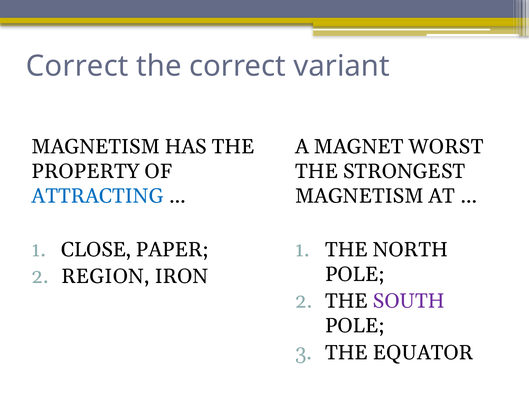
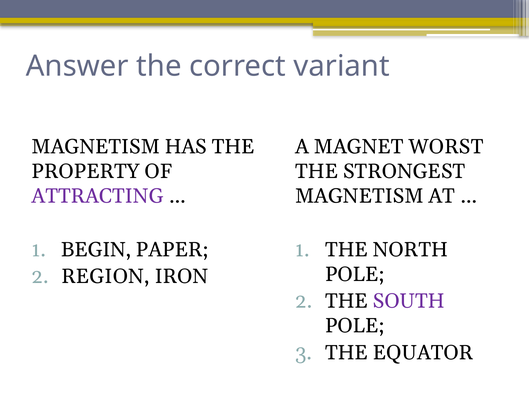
Correct at (77, 66): Correct -> Answer
ATTRACTING colour: blue -> purple
CLOSE: CLOSE -> BEGIN
